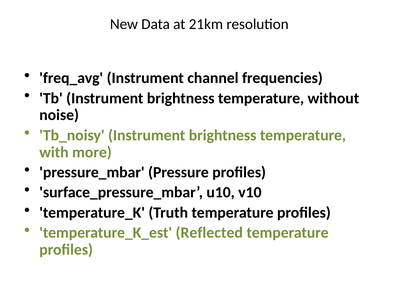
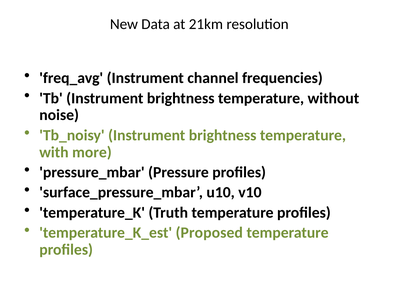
Reflected: Reflected -> Proposed
